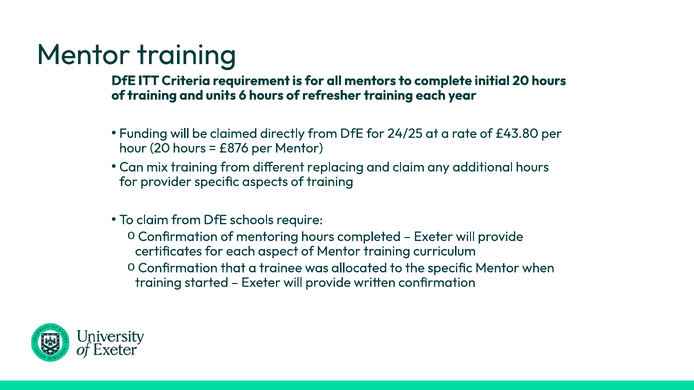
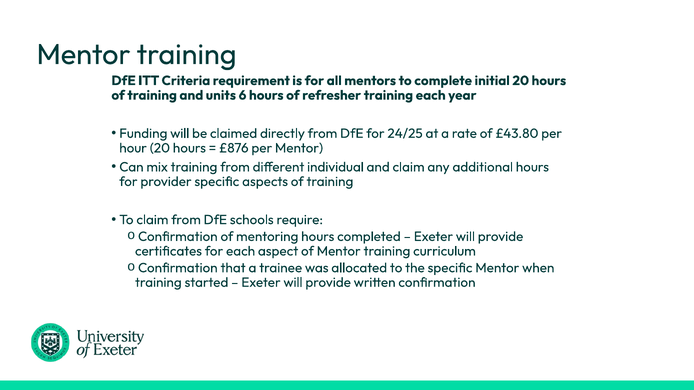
replacing: replacing -> individual
